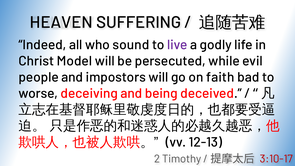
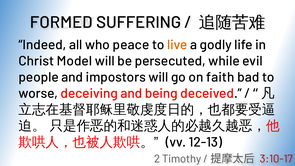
HEAVEN: HEAVEN -> FORMED
sound: sound -> peace
live colour: purple -> orange
